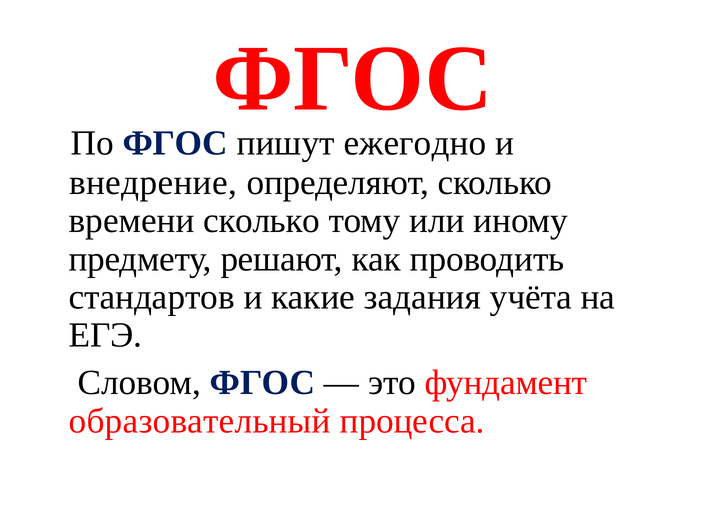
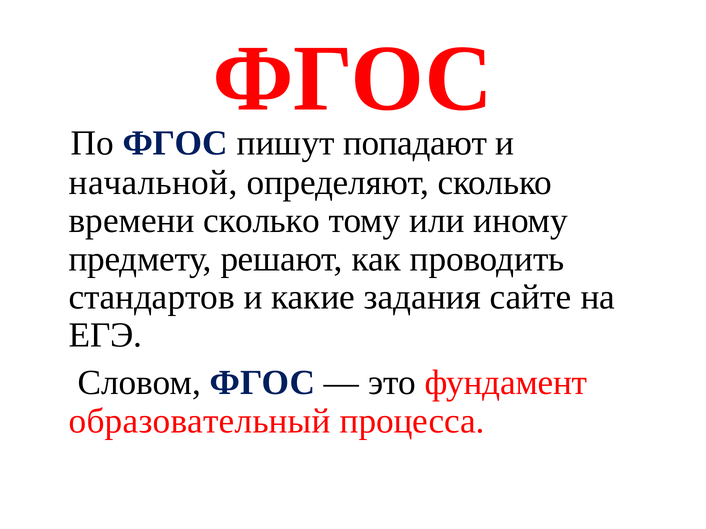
ежегодно: ежегодно -> попадают
внедрение: внедрение -> начальной
учёта: учёта -> сайте
